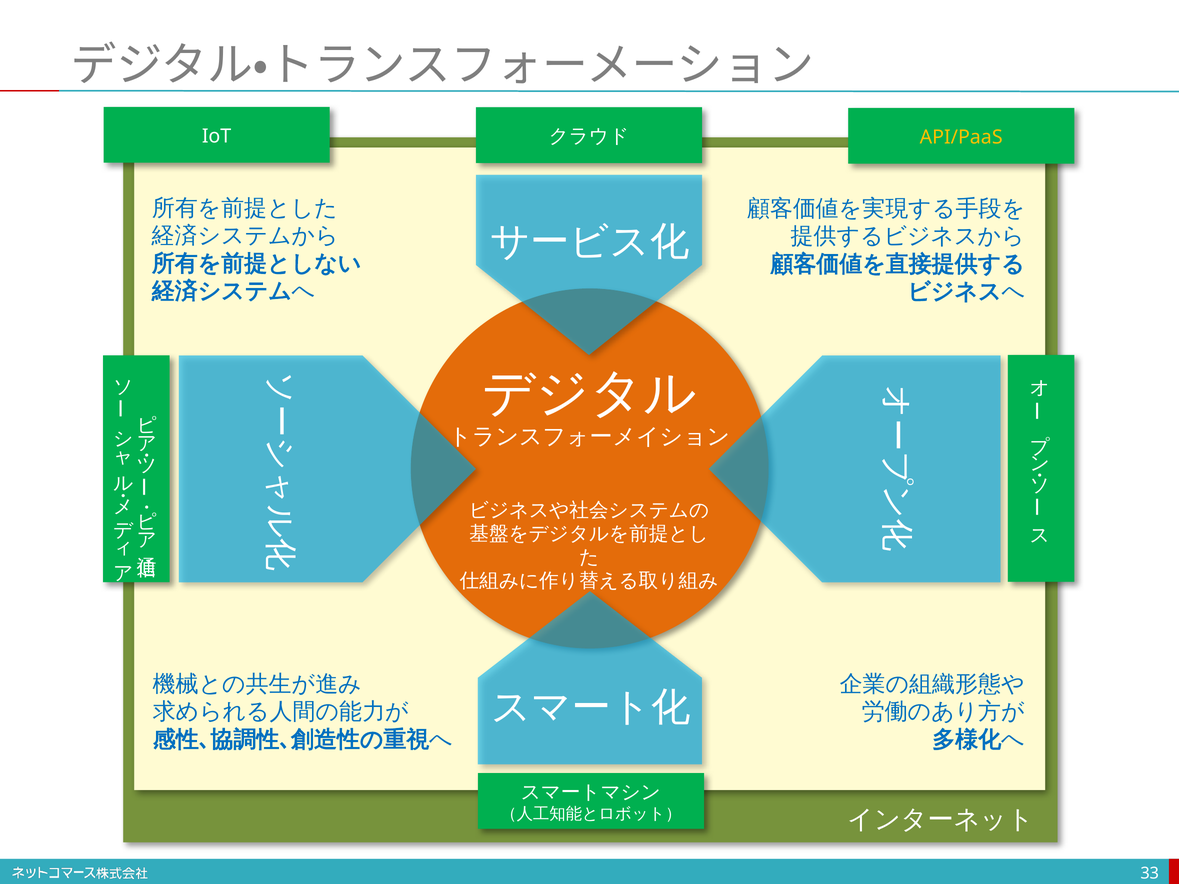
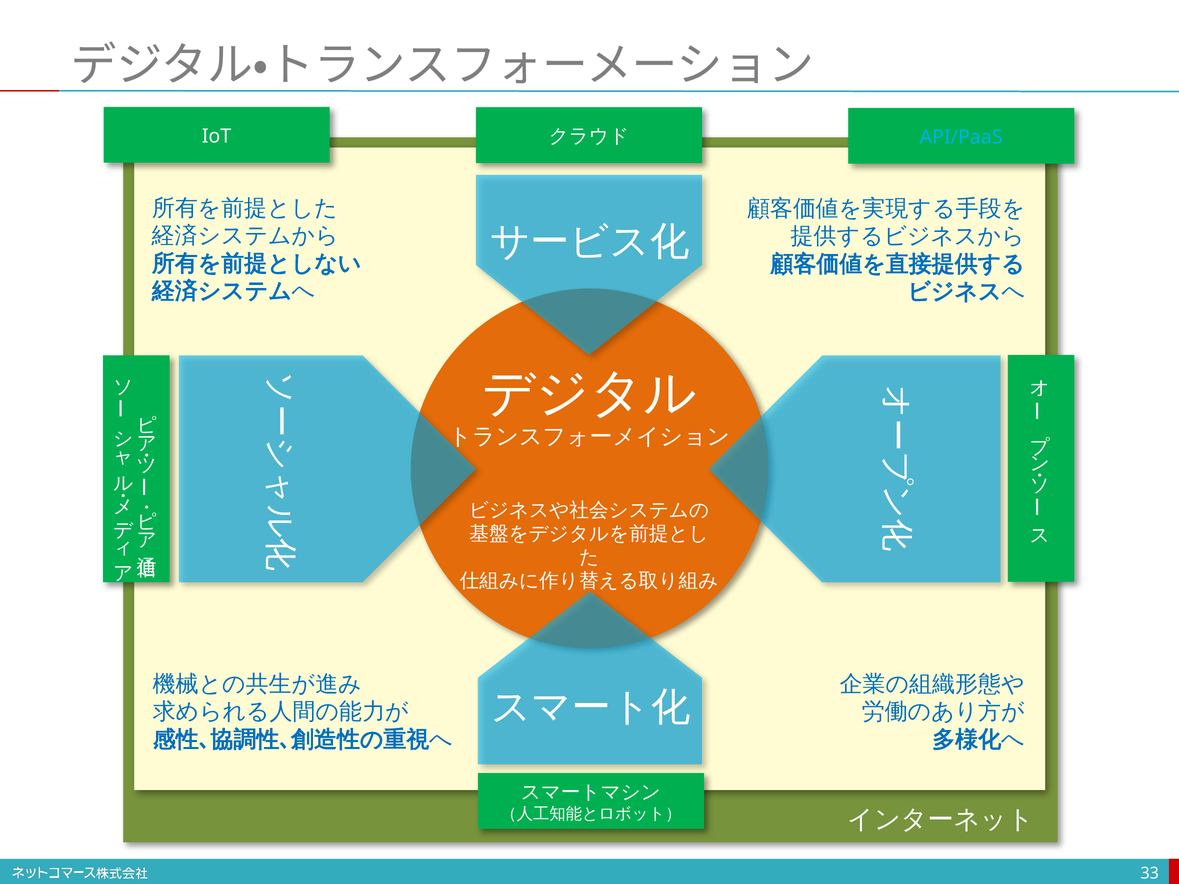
API/PaaS colour: yellow -> light blue
